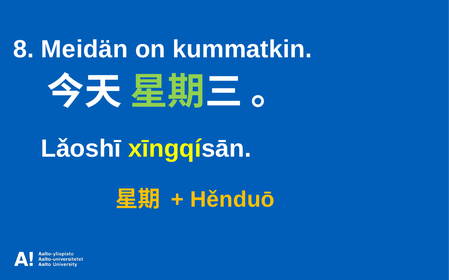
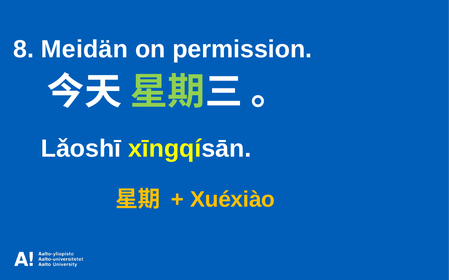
kummatkin: kummatkin -> permission
Hěnduō: Hěnduō -> Xuéxiào
